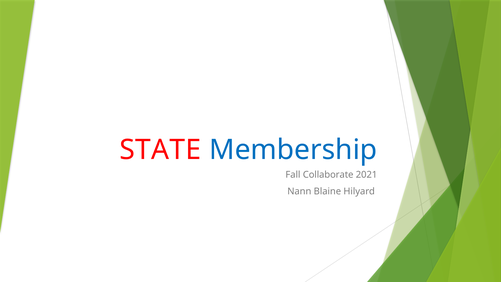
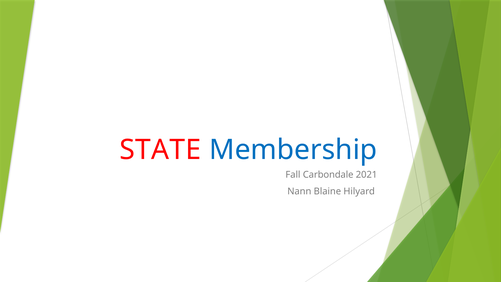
Collaborate: Collaborate -> Carbondale
